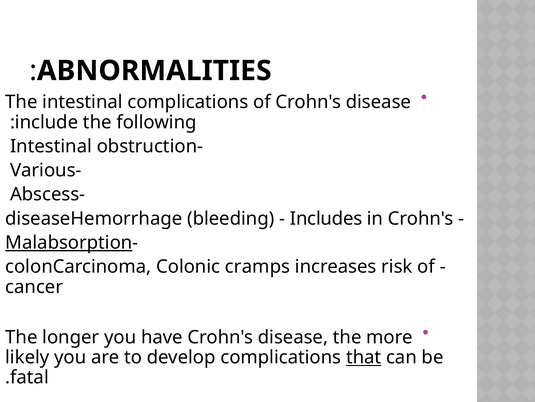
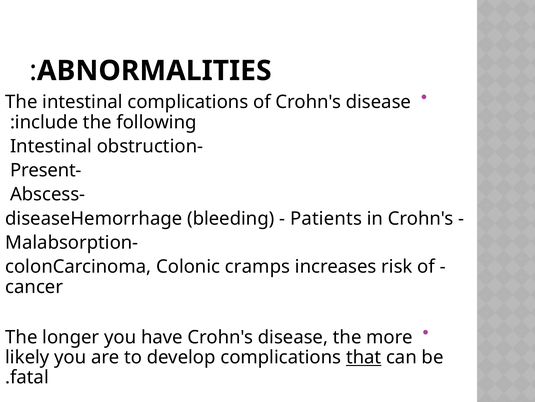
Various: Various -> Present
Includes: Includes -> Patients
Malabsorption underline: present -> none
